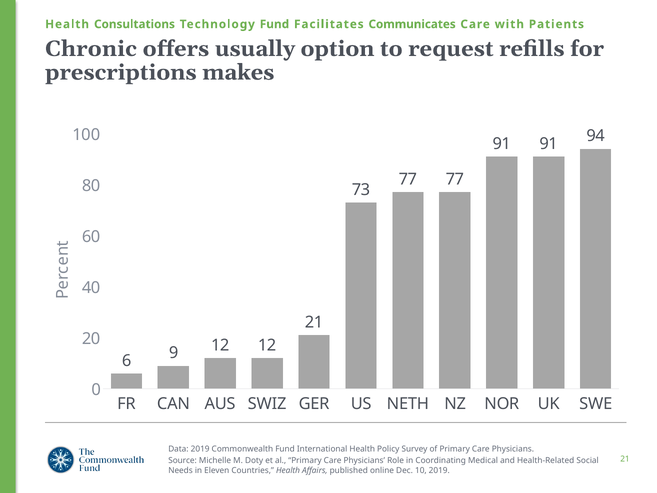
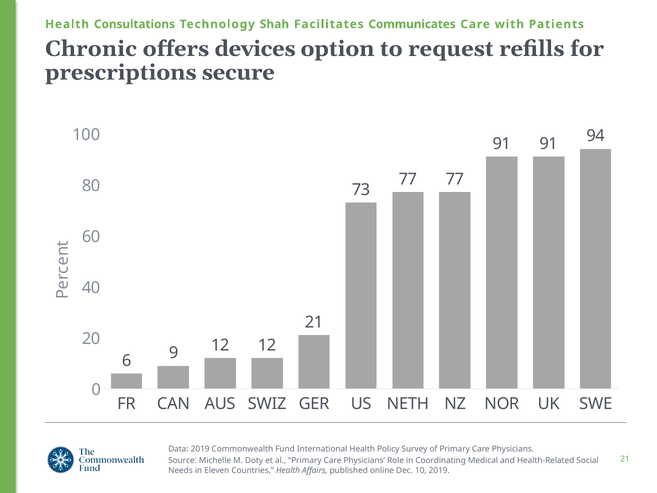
Technology Fund: Fund -> Shah
usually: usually -> devices
makes: makes -> secure
